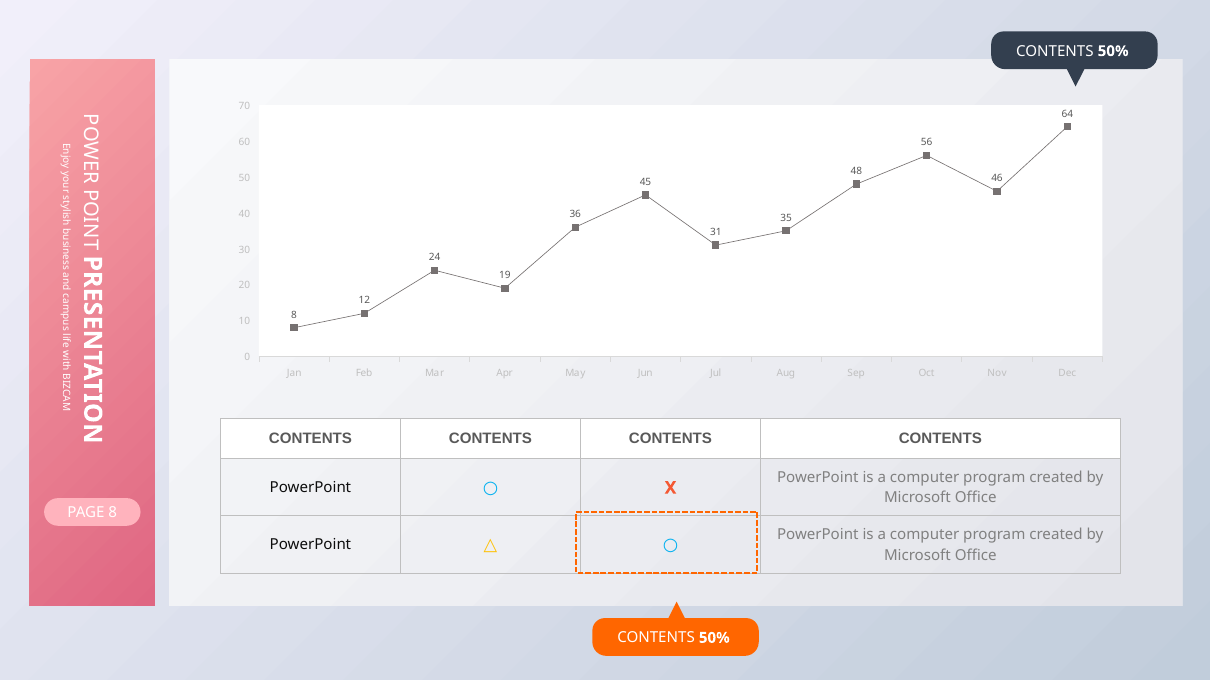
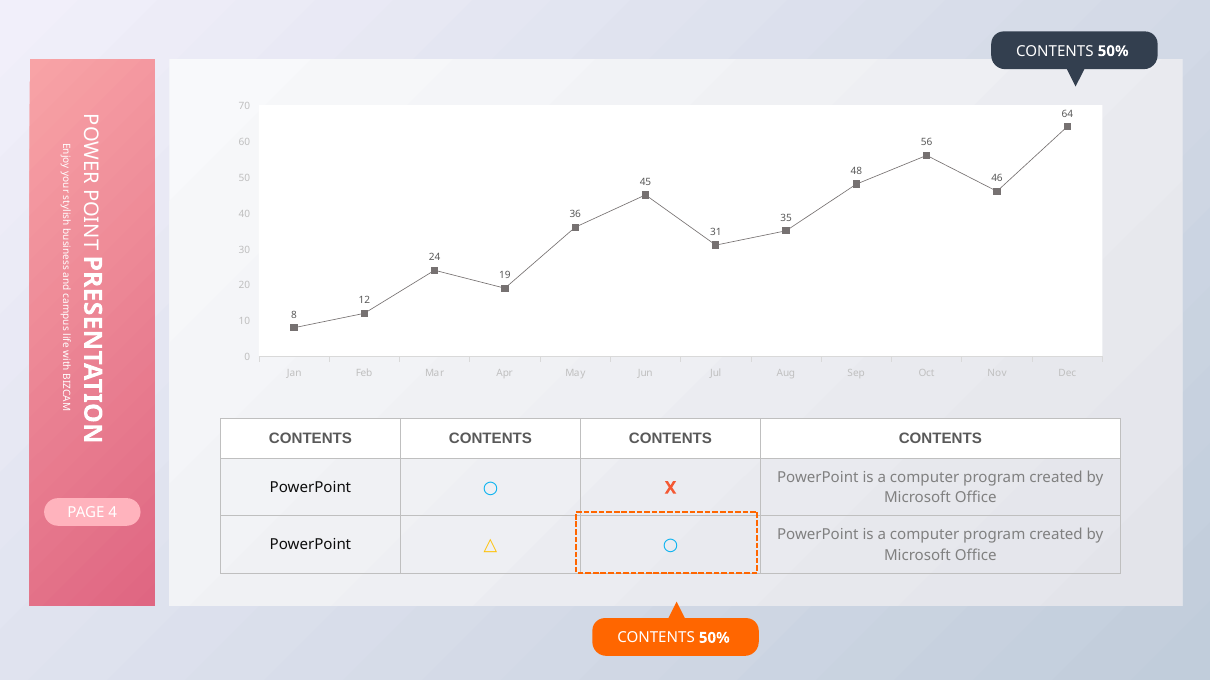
PAGE 8: 8 -> 4
